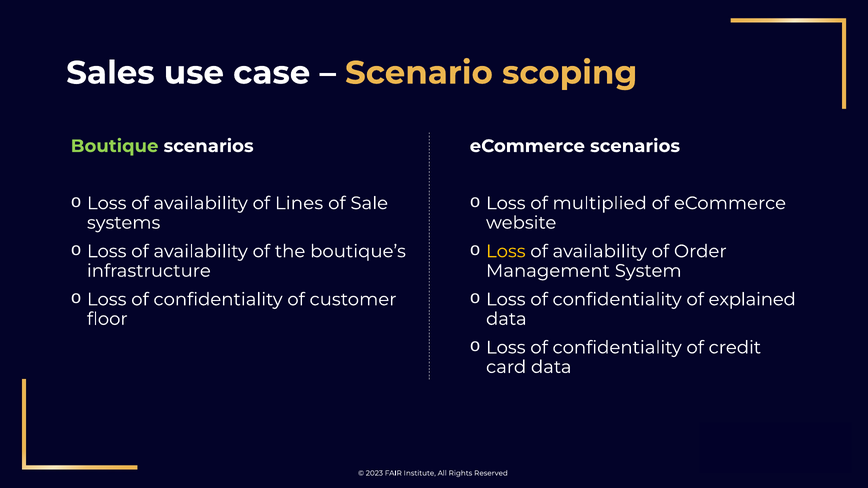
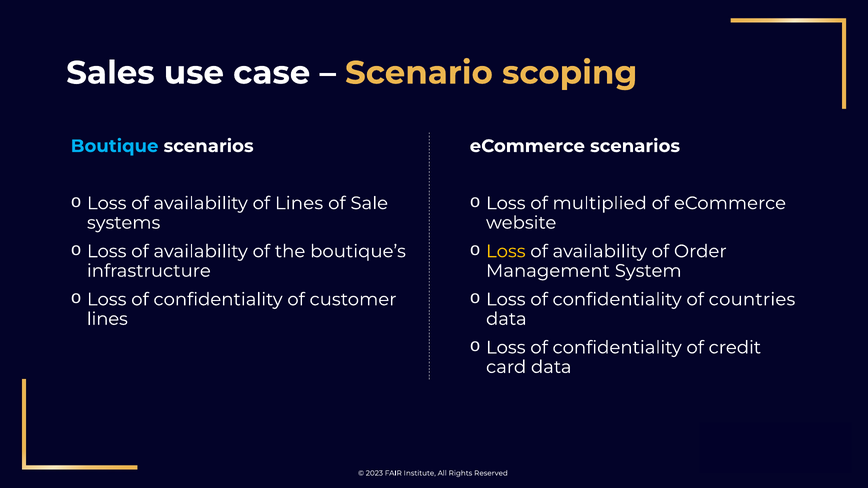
Boutique colour: light green -> light blue
explained: explained -> countries
floor at (107, 319): floor -> lines
